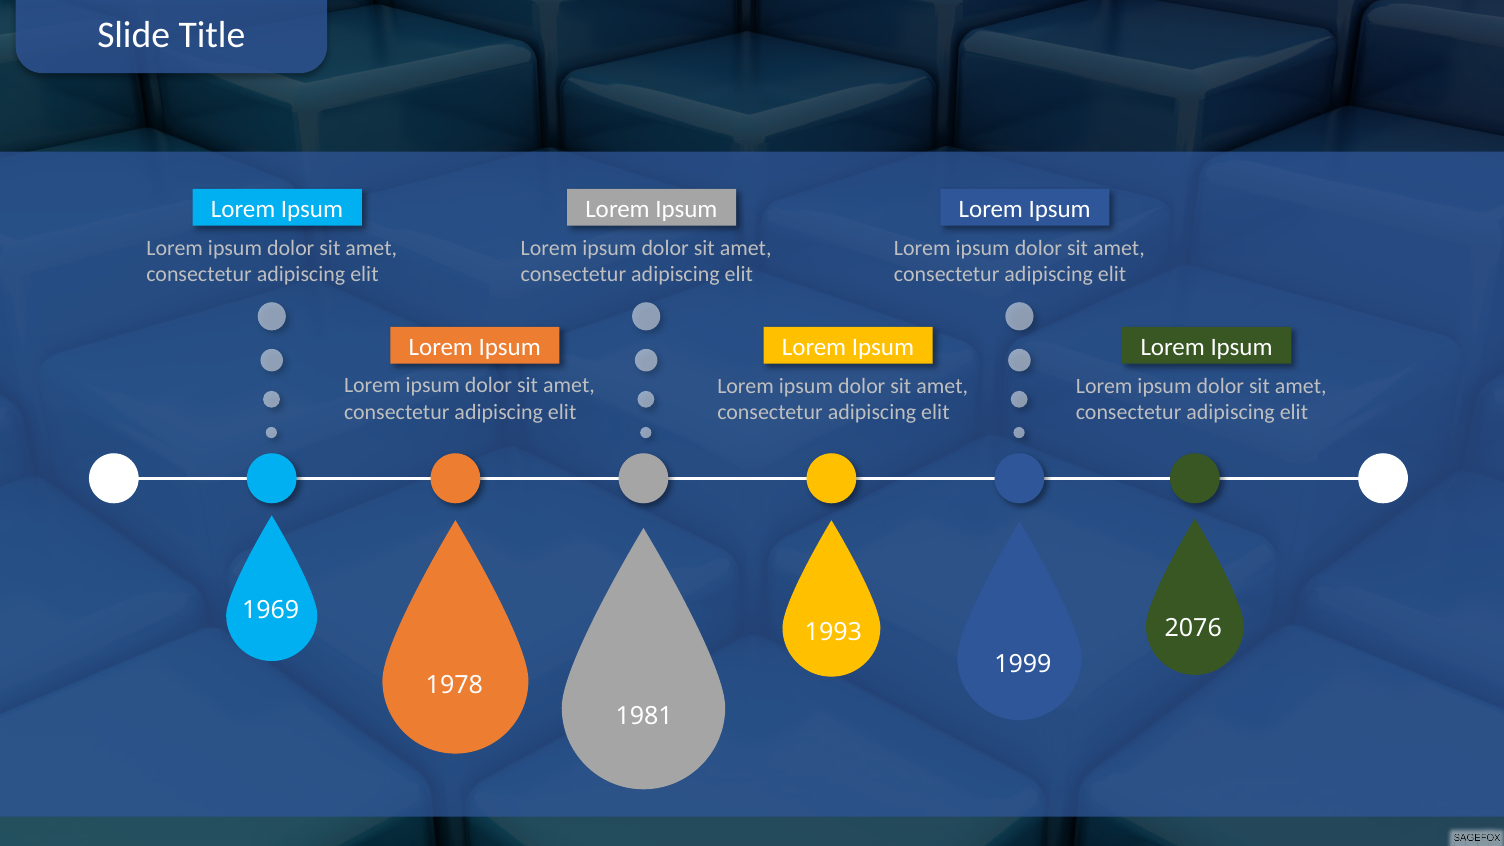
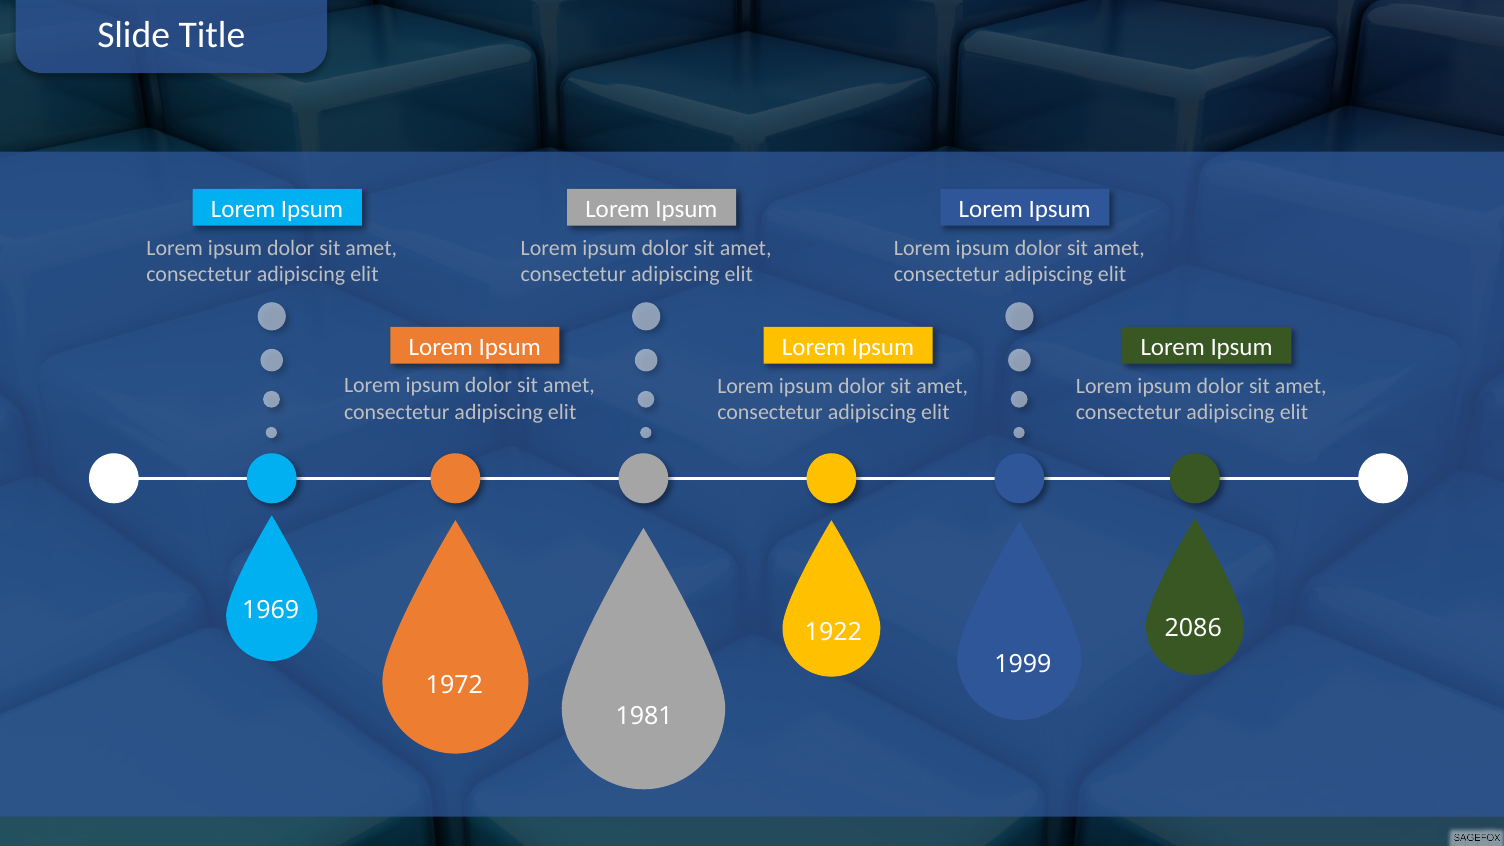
2076: 2076 -> 2086
1993: 1993 -> 1922
1978: 1978 -> 1972
